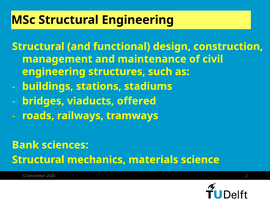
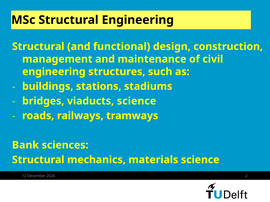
viaducts offered: offered -> science
